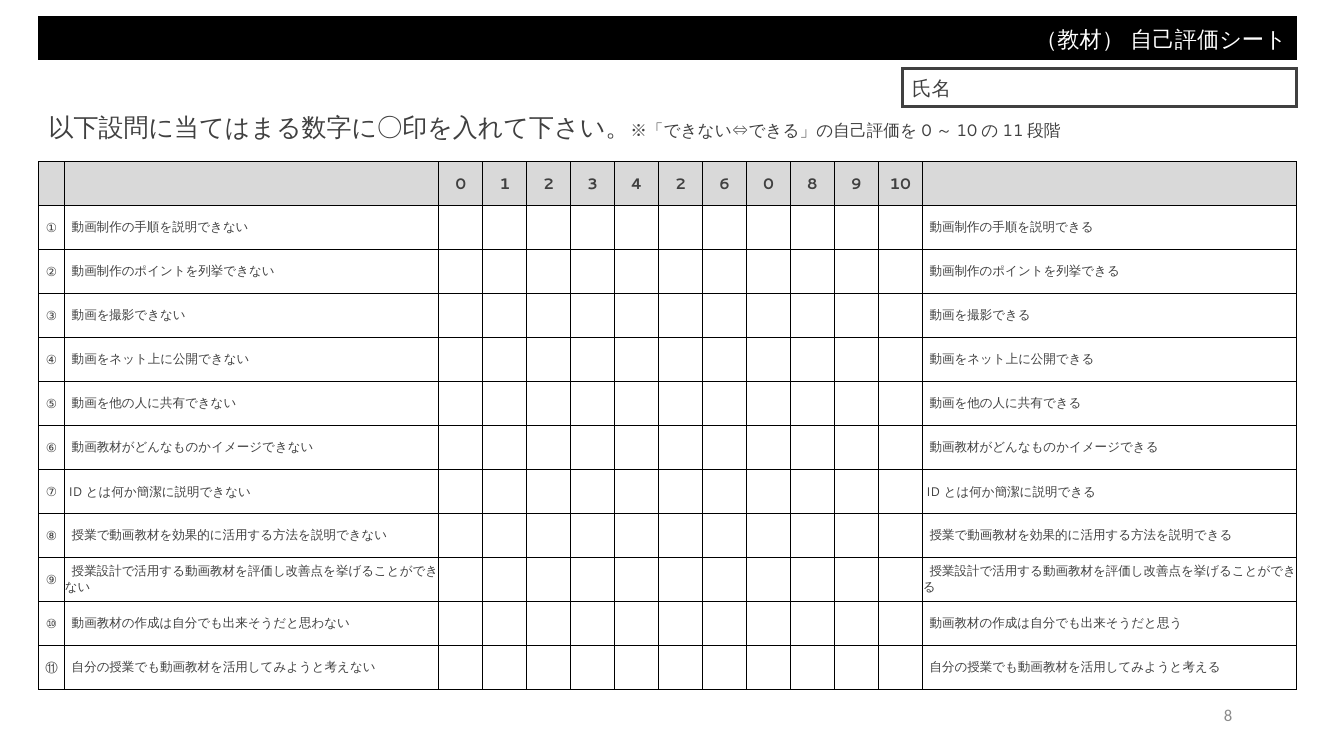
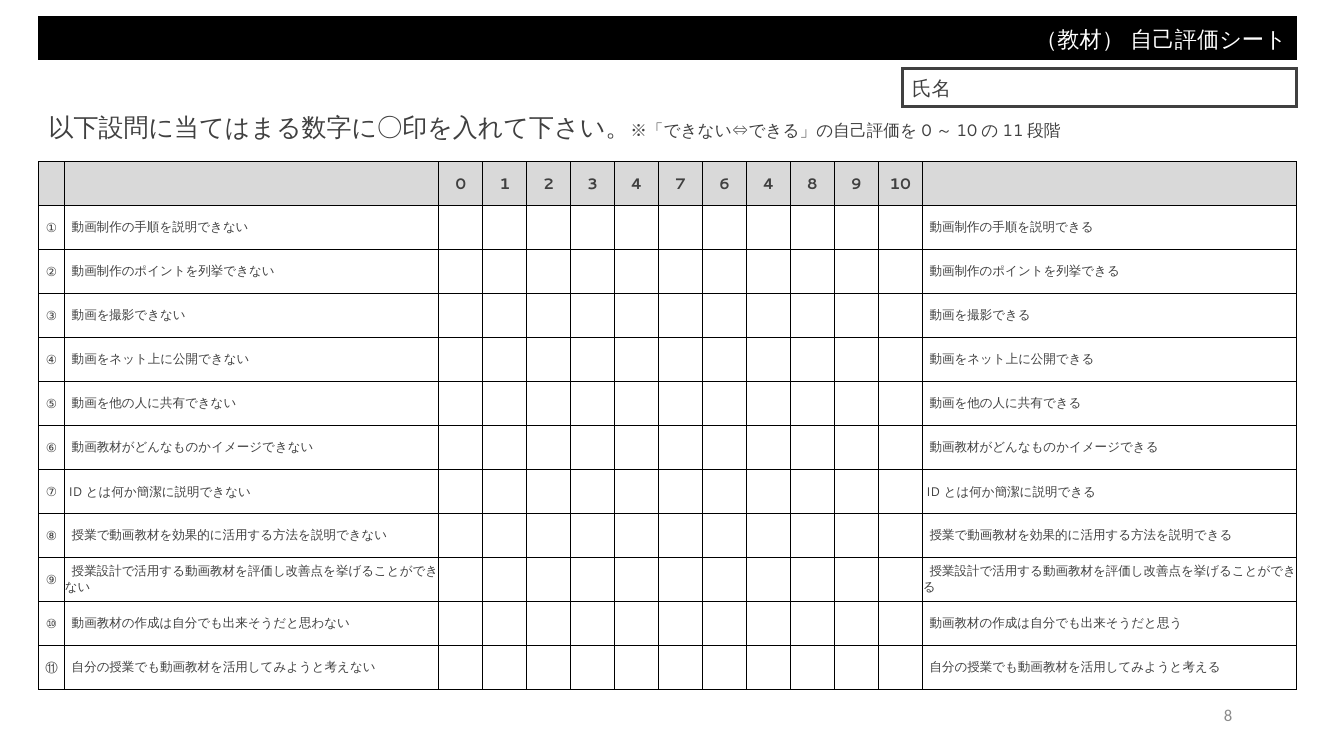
4 2: 2 -> 7
6 0: 0 -> 4
